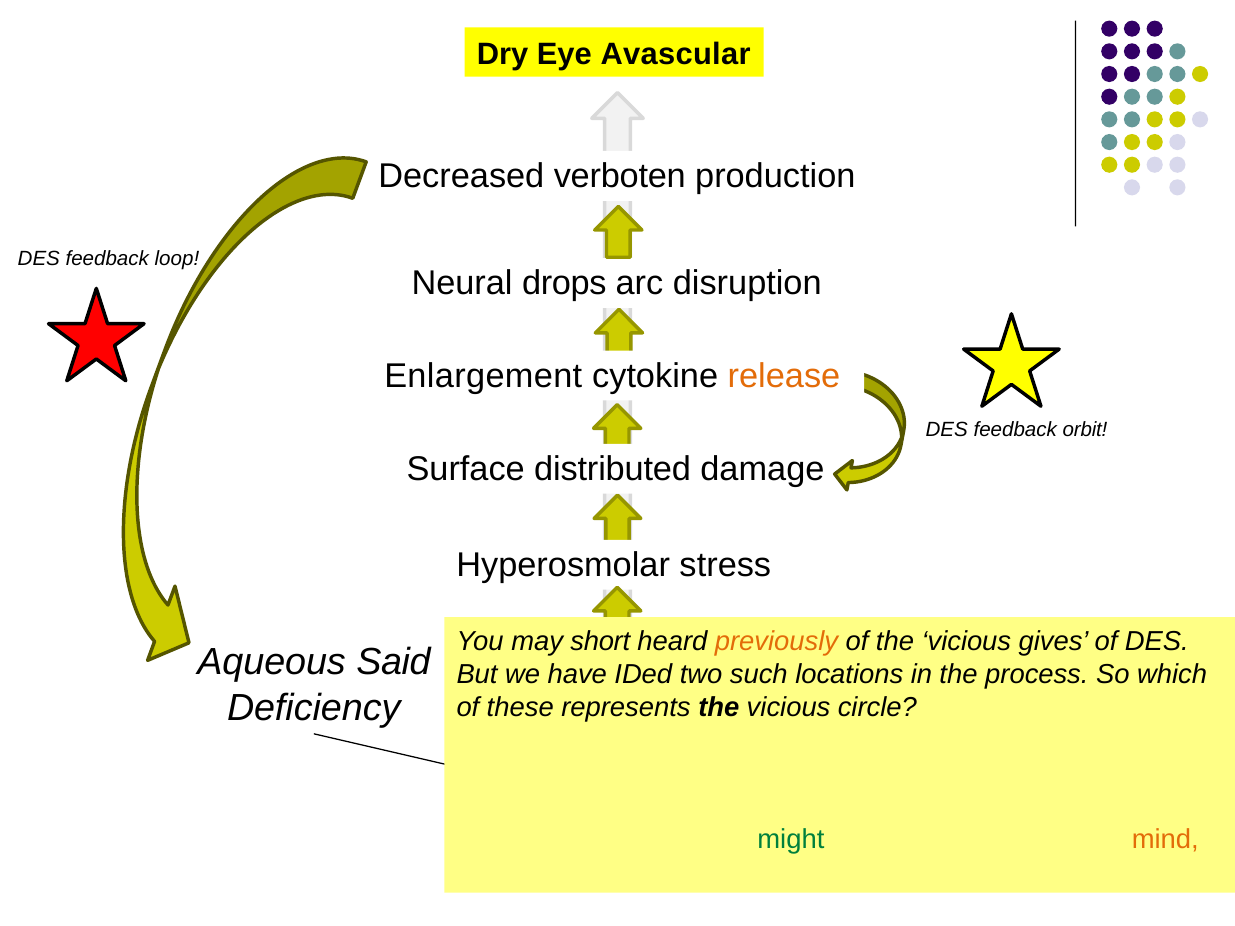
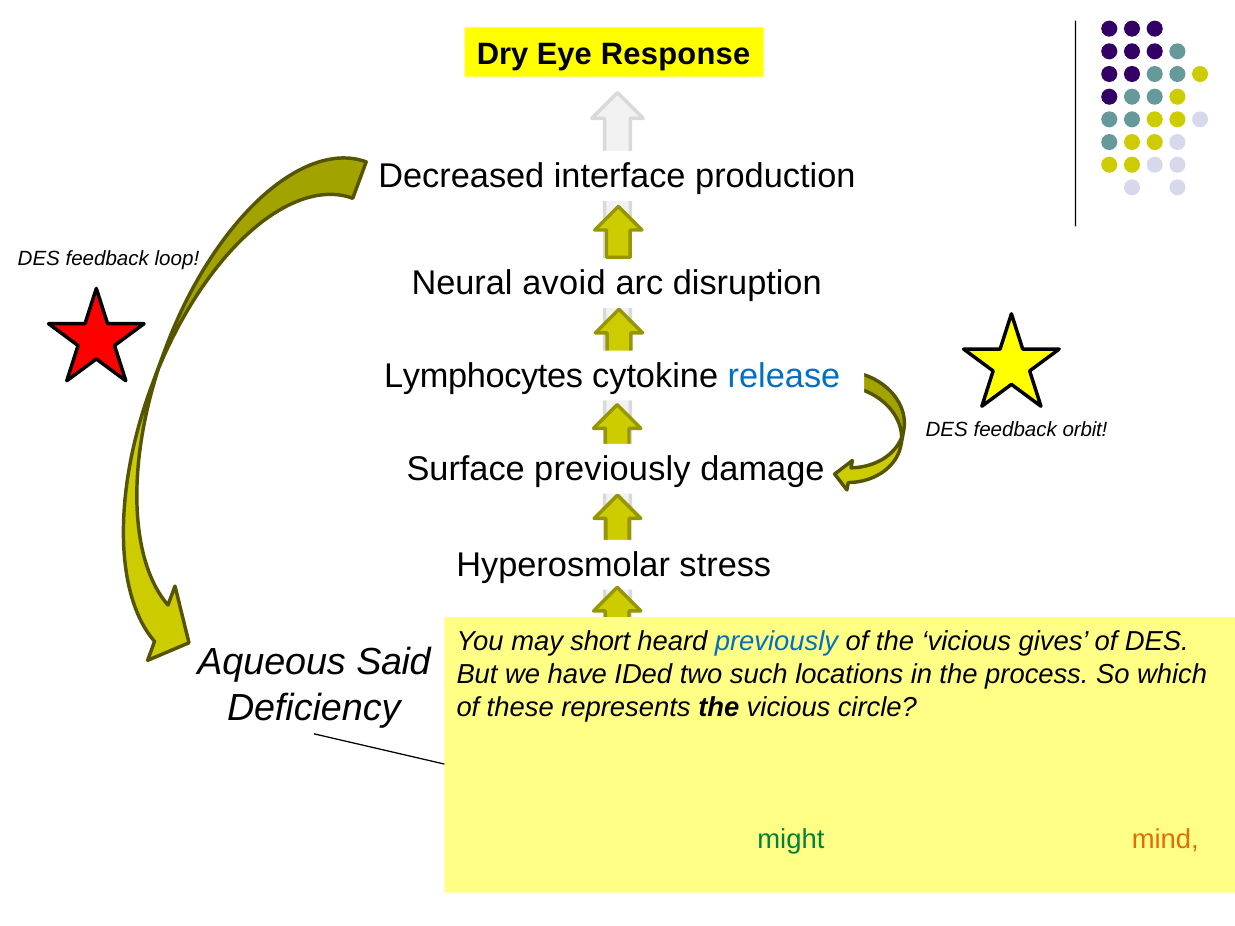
Eye Avascular: Avascular -> Response
verboten: verboten -> interface
drops: drops -> avoid
Enlargement: Enlargement -> Lymphocytes
release colour: orange -> blue
Surface distributed: distributed -> previously
previously at (776, 642) colour: orange -> blue
